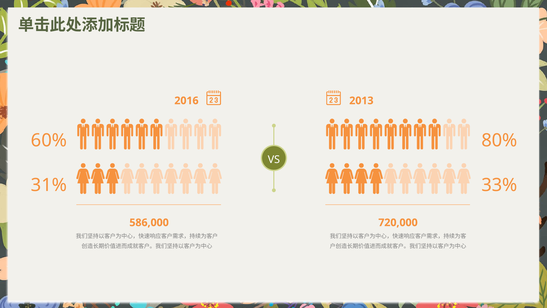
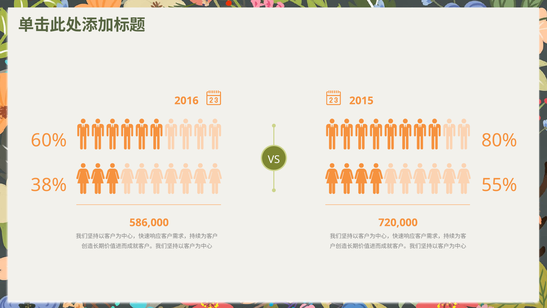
2013: 2013 -> 2015
31%: 31% -> 38%
33%: 33% -> 55%
